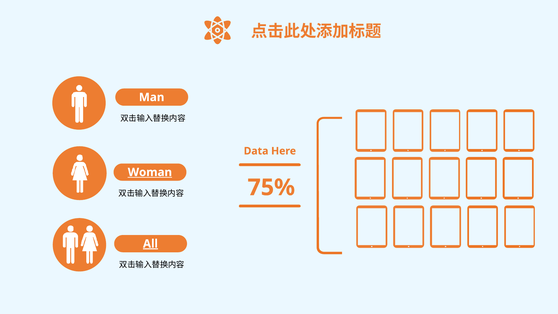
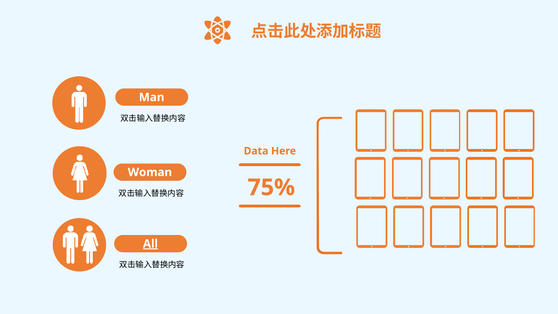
Woman underline: present -> none
